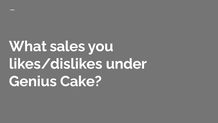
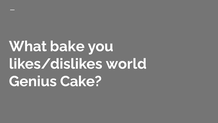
sales: sales -> bake
under: under -> world
